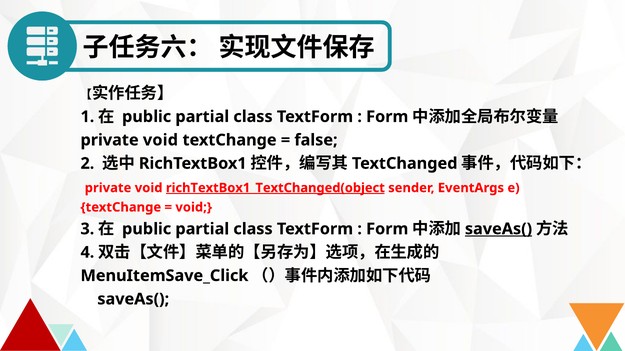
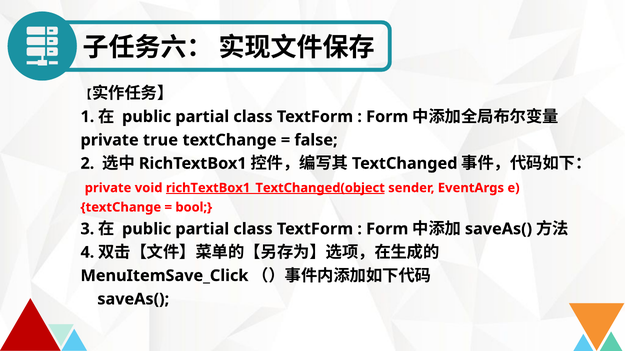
void at (160, 140): void -> true
void at (194, 208): void -> bool
saveAs( at (499, 229) underline: present -> none
